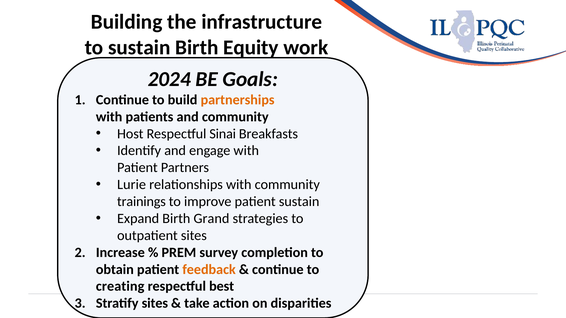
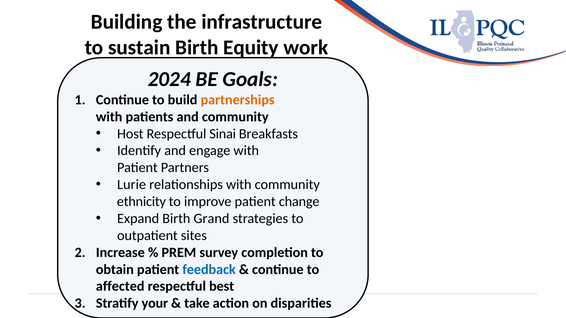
trainings: trainings -> ethnicity
patient sustain: sustain -> change
feedback colour: orange -> blue
creating: creating -> affected
Stratify sites: sites -> your
